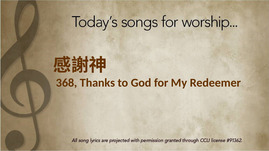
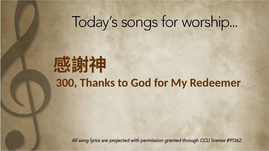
368: 368 -> 300
